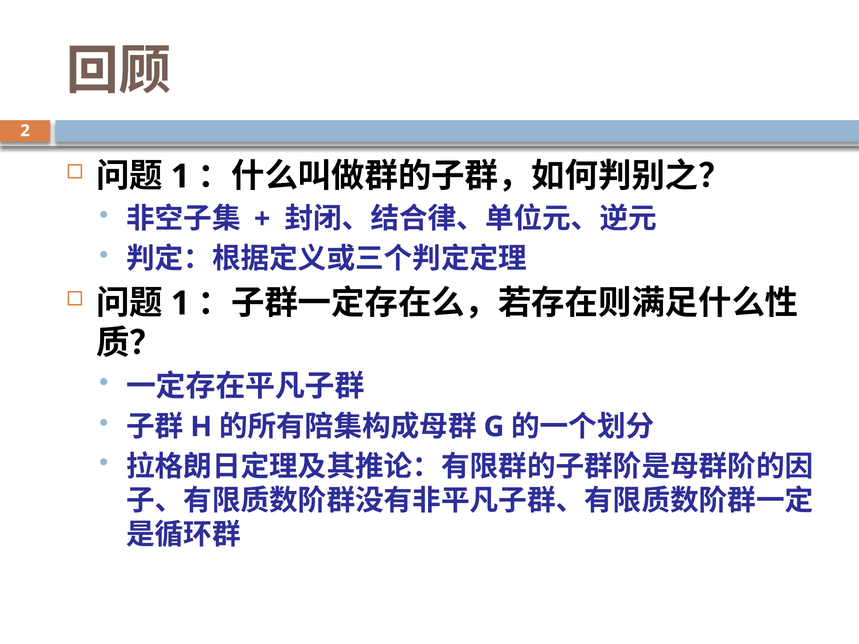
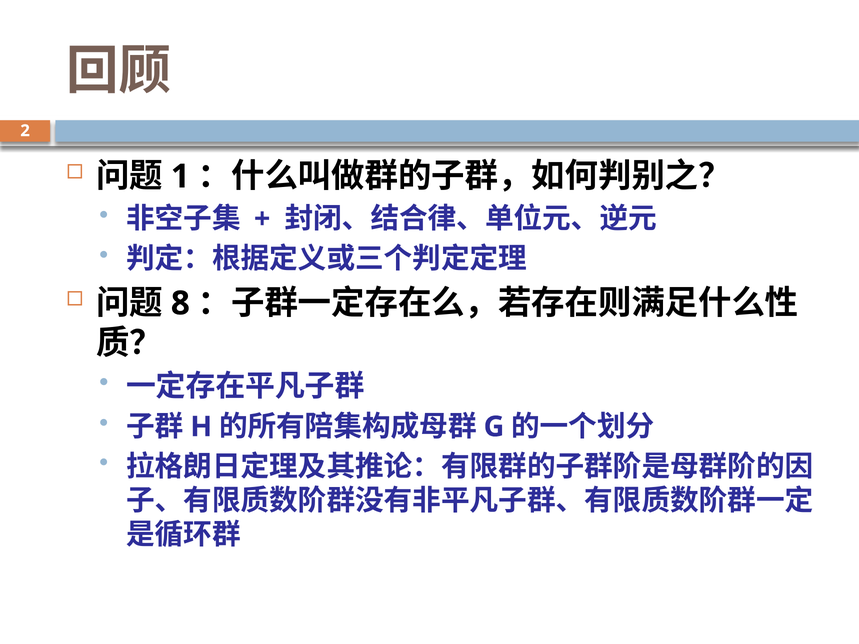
1 at (180, 303): 1 -> 8
